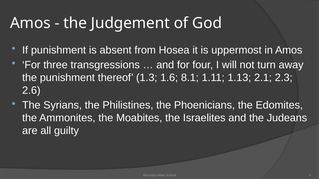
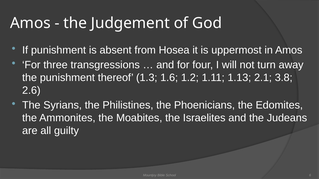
8.1: 8.1 -> 1.2
2.3: 2.3 -> 3.8
